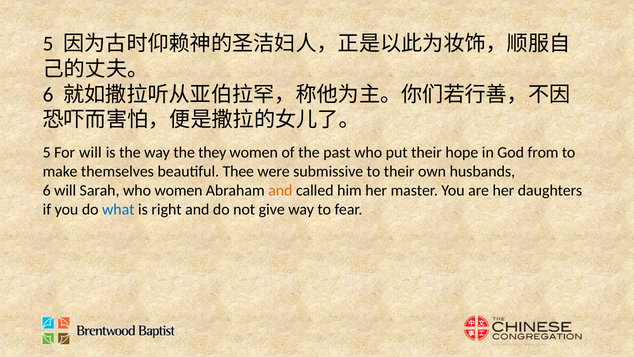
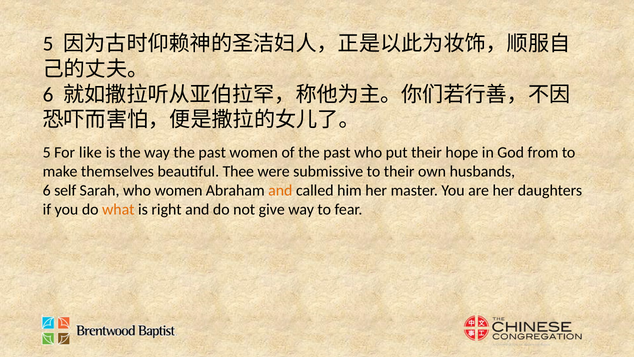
For will: will -> like
way the they: they -> past
6 will: will -> self
what colour: blue -> orange
